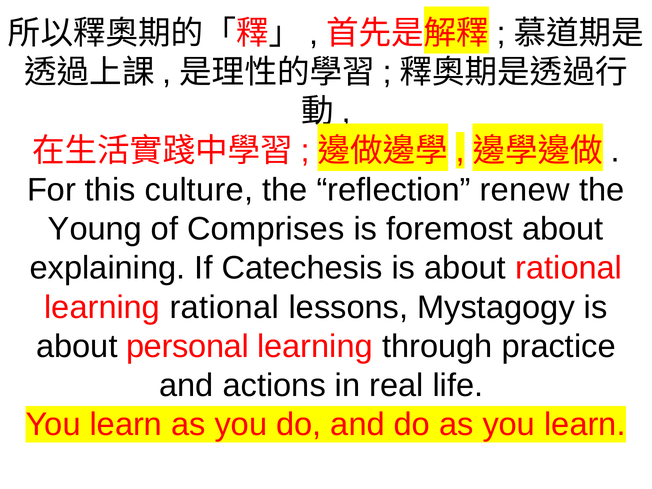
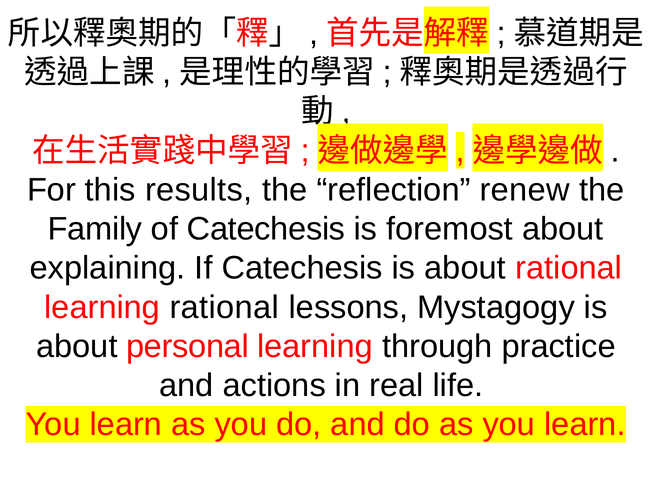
culture: culture -> results
Young: Young -> Family
of Comprises: Comprises -> Catechesis
